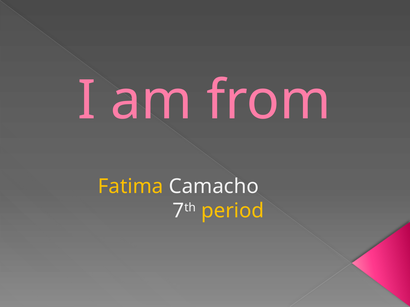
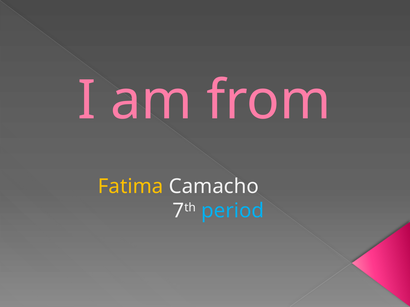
period colour: yellow -> light blue
